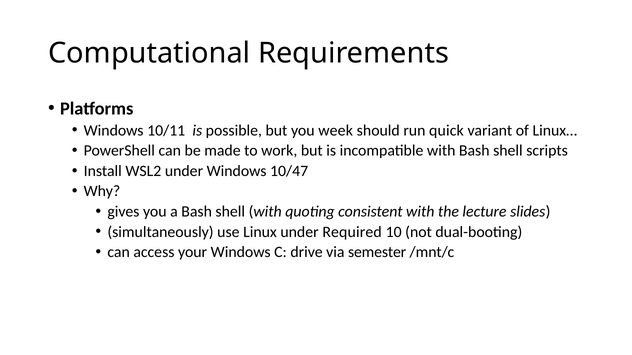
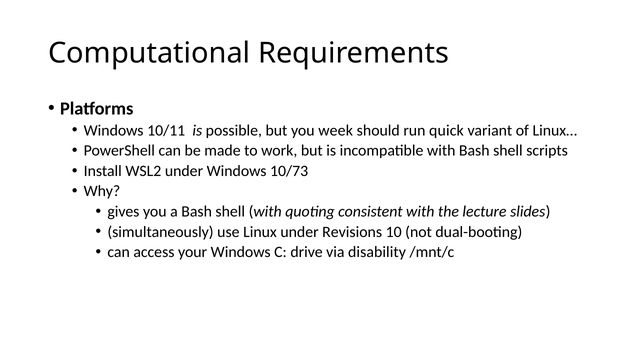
10/47: 10/47 -> 10/73
Required: Required -> Revisions
semester: semester -> disability
